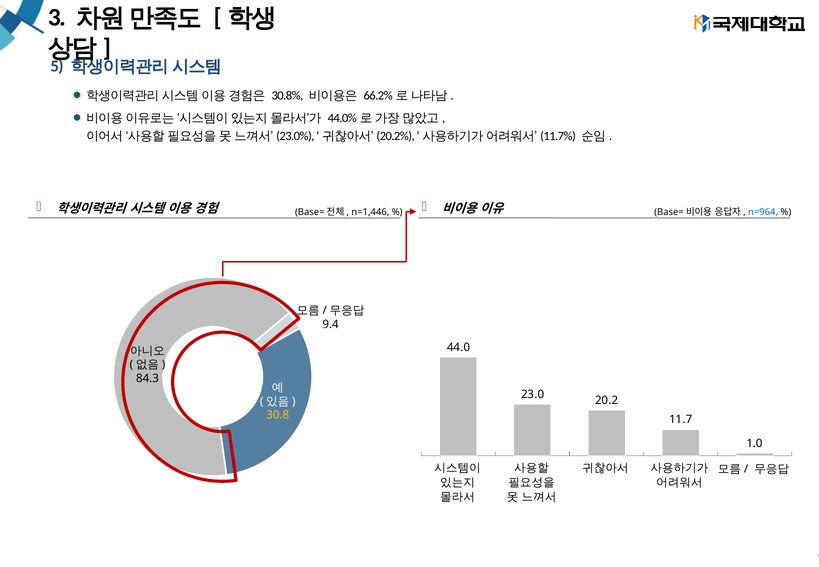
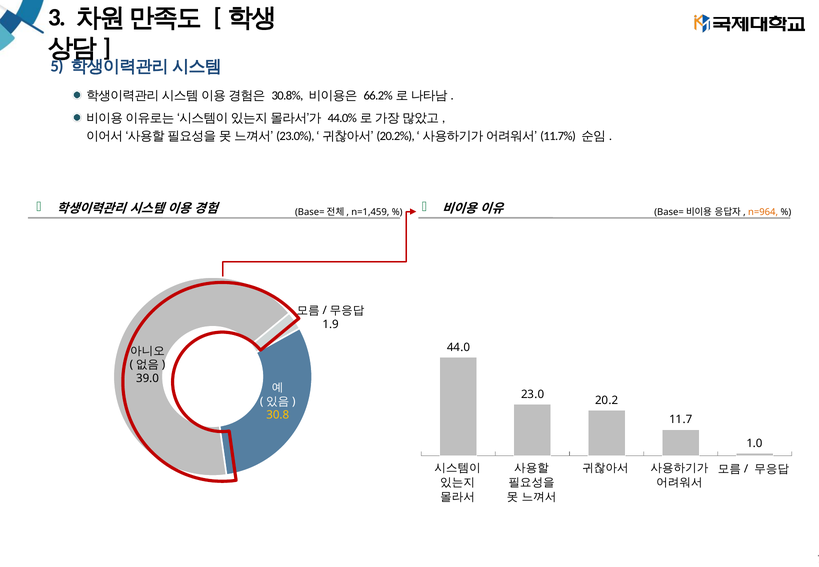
n=964 colour: blue -> orange
n=1,446: n=1,446 -> n=1,459
9.4: 9.4 -> 1.9
84.3: 84.3 -> 39.0
